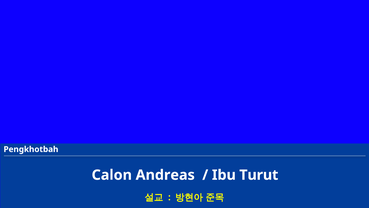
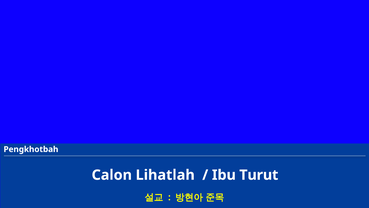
Andreas: Andreas -> Lihatlah
